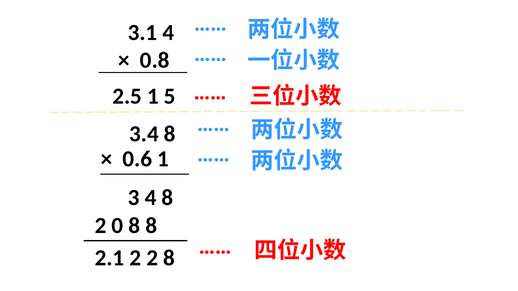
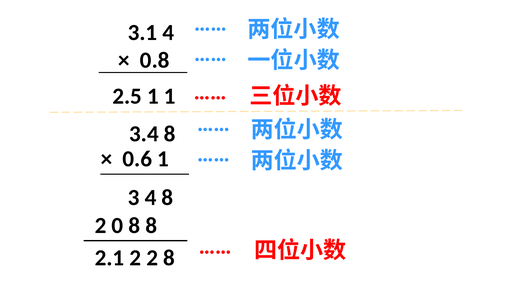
1 5: 5 -> 1
